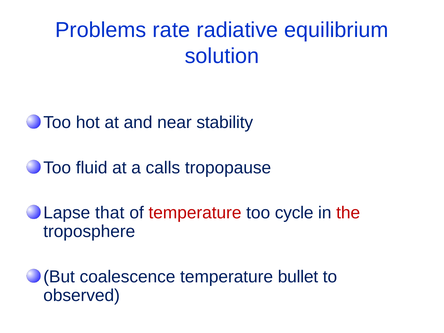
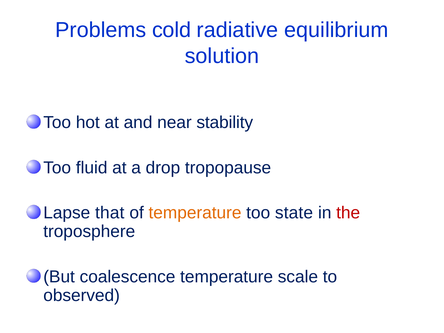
rate: rate -> cold
calls: calls -> drop
temperature at (195, 213) colour: red -> orange
cycle: cycle -> state
bullet: bullet -> scale
